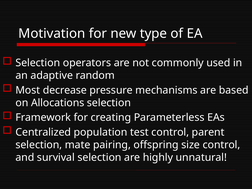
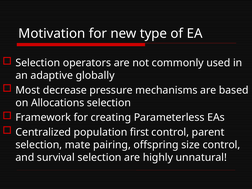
random: random -> globally
test: test -> first
